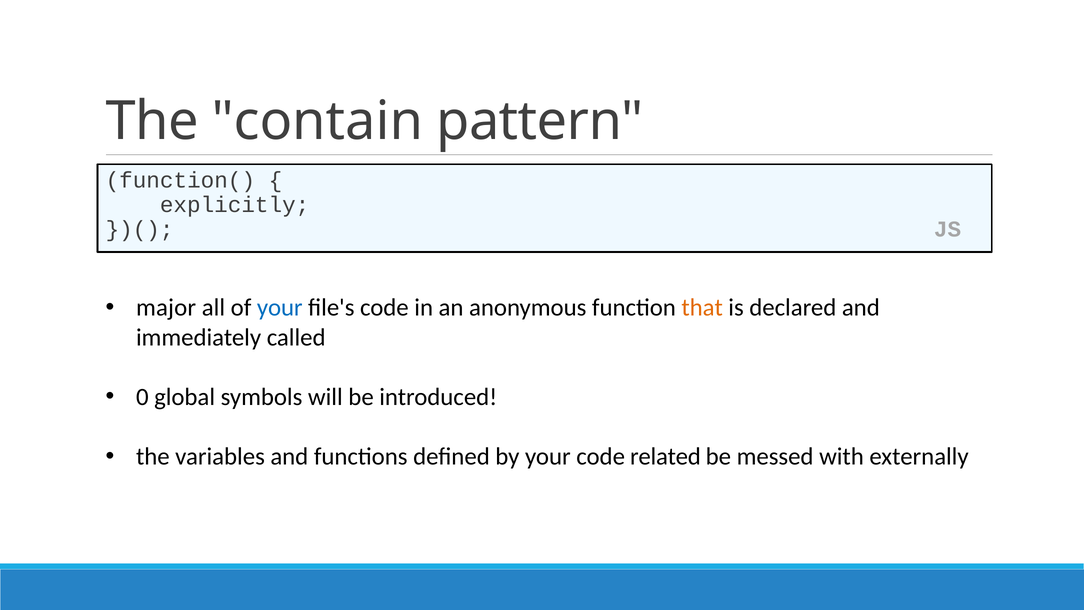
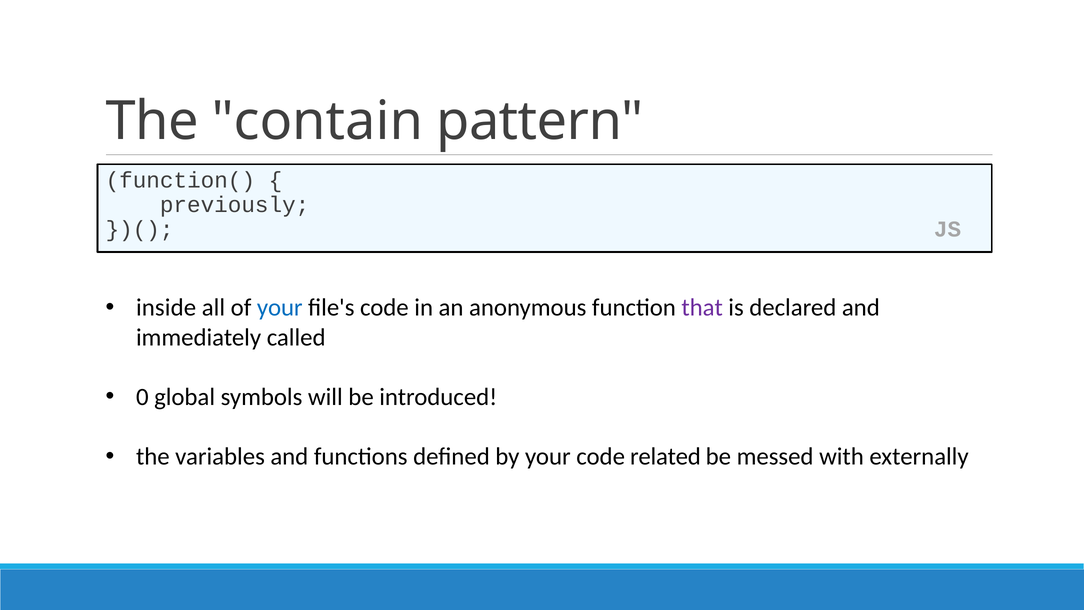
explicitly: explicitly -> previously
major: major -> inside
that colour: orange -> purple
